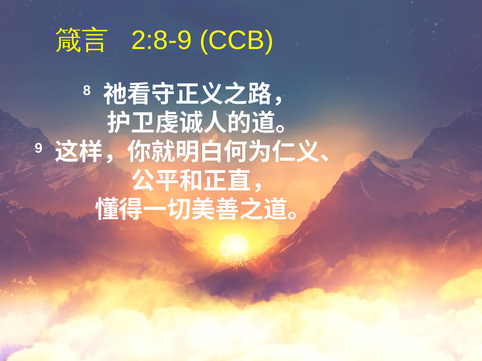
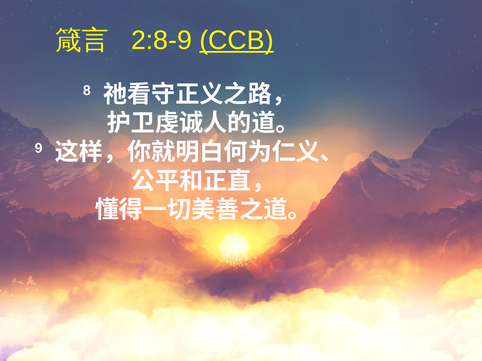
CCB underline: none -> present
